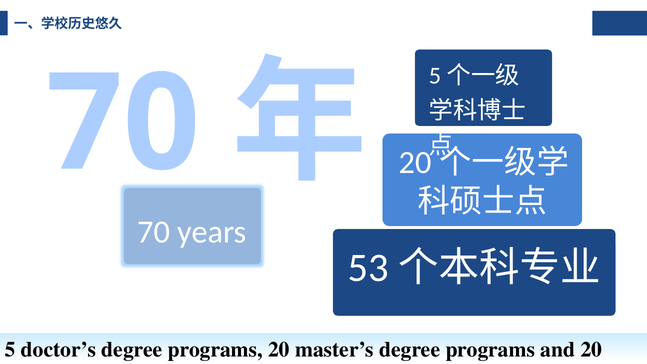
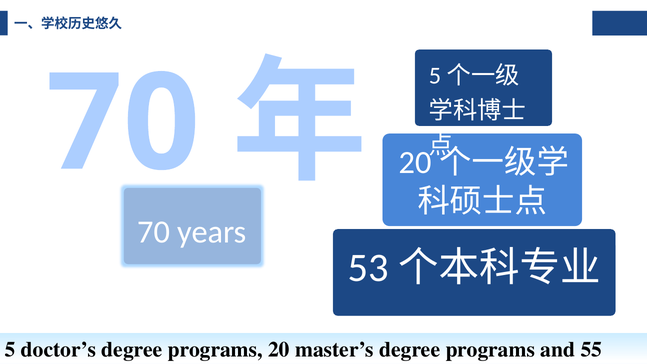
and 20: 20 -> 55
